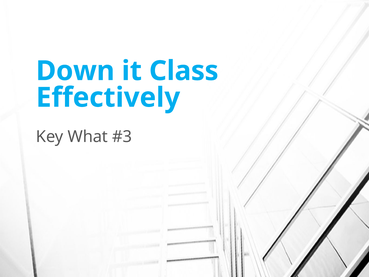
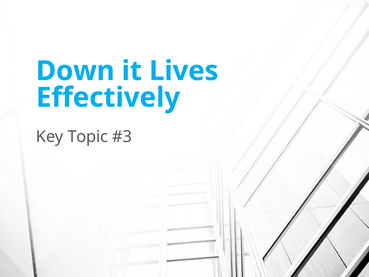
Class: Class -> Lives
What: What -> Topic
